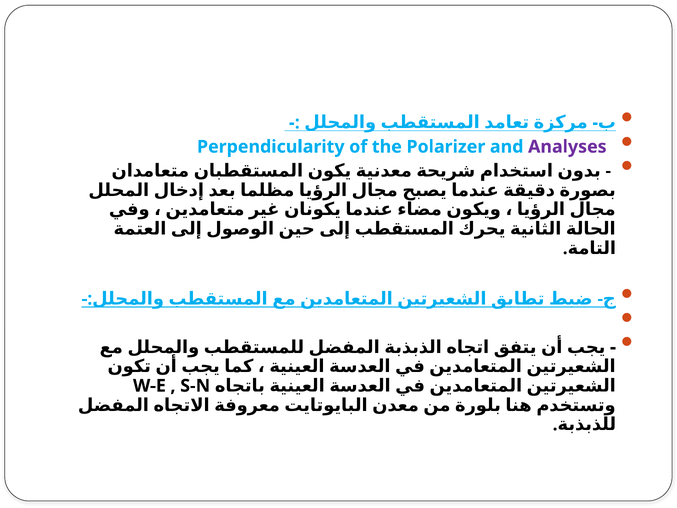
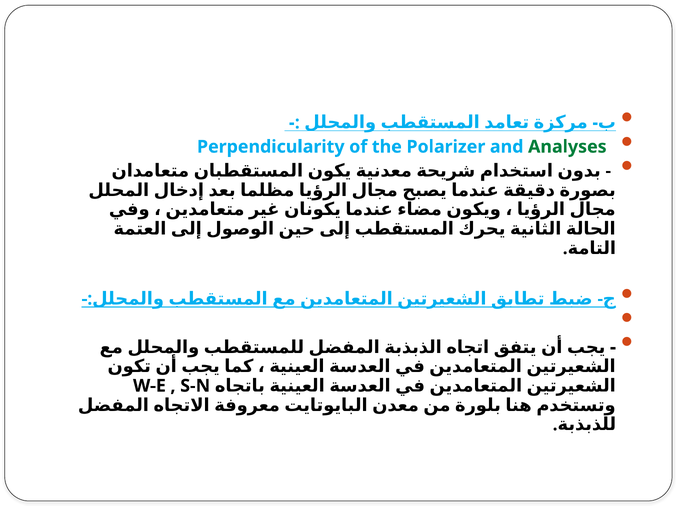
Analyses colour: purple -> green
